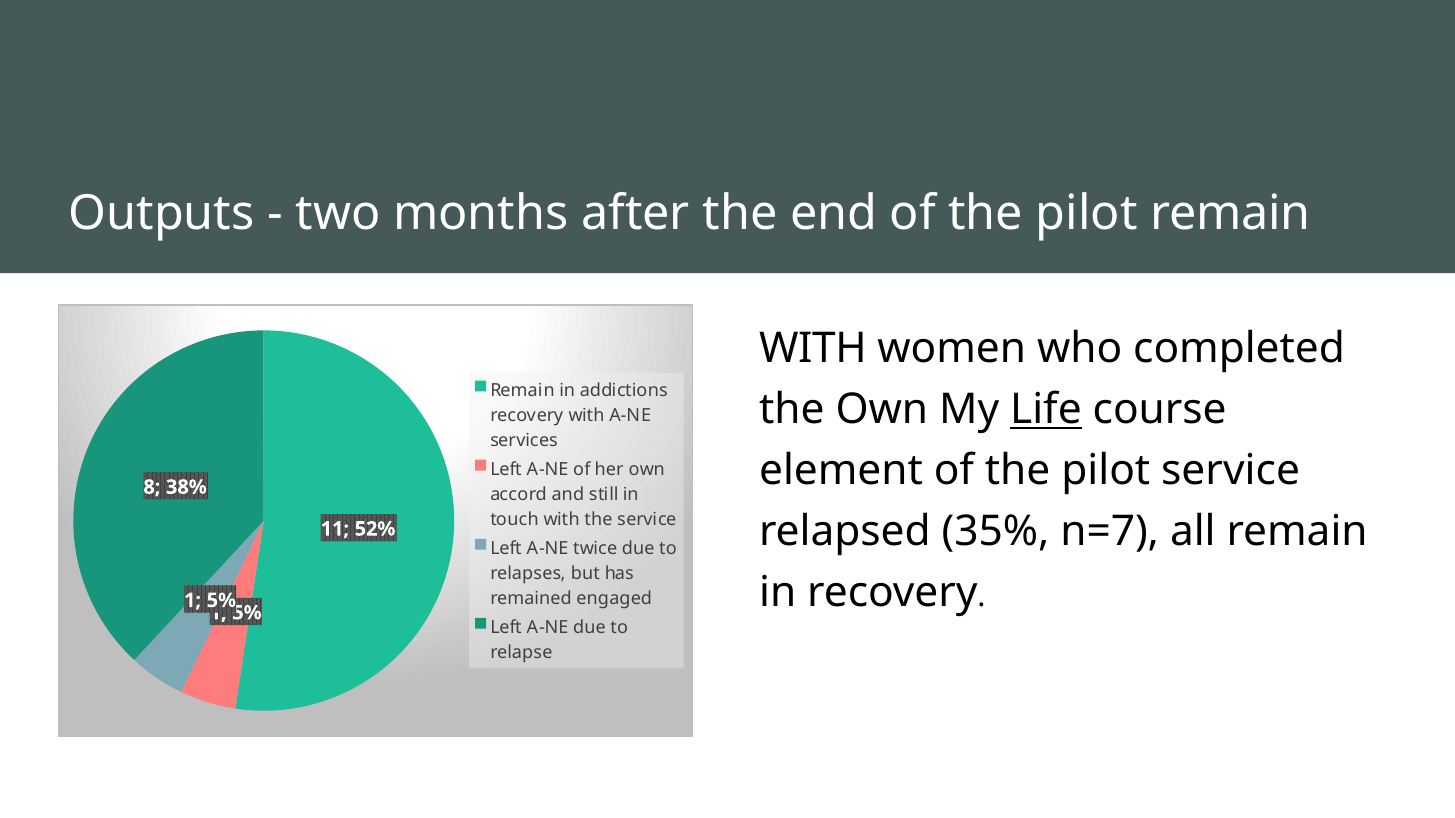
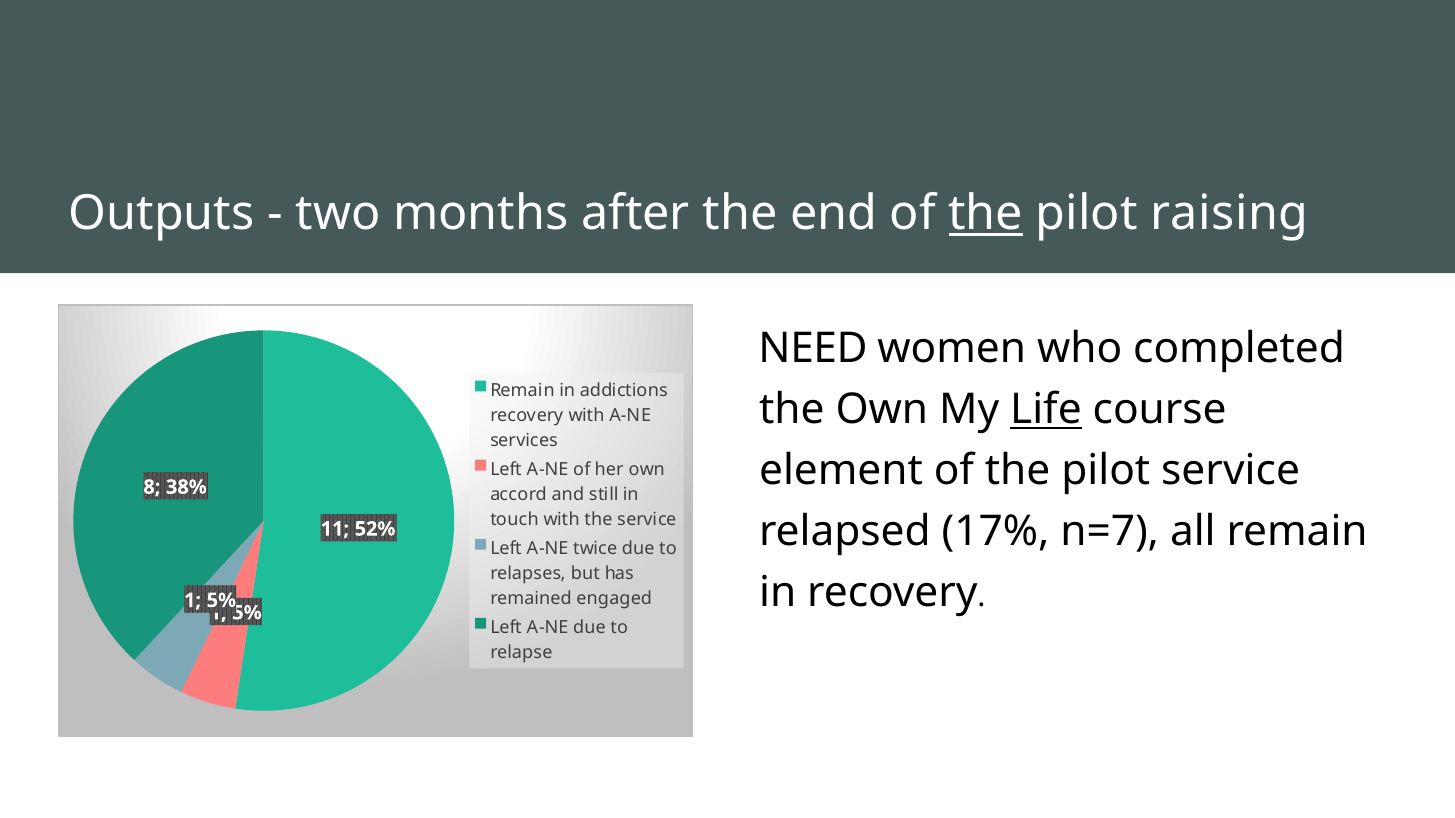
the at (986, 214) underline: none -> present
pilot remain: remain -> raising
WITH at (813, 349): WITH -> NEED
35%: 35% -> 17%
